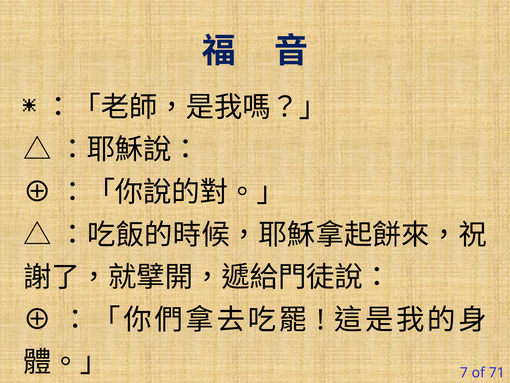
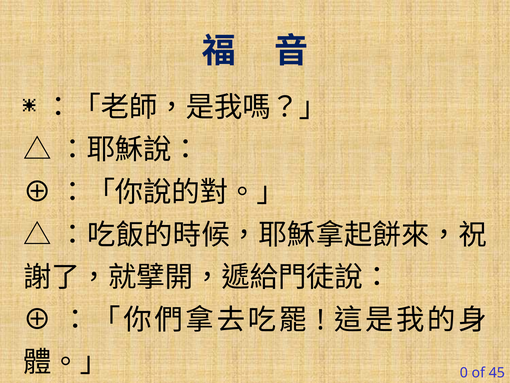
7: 7 -> 0
71: 71 -> 45
